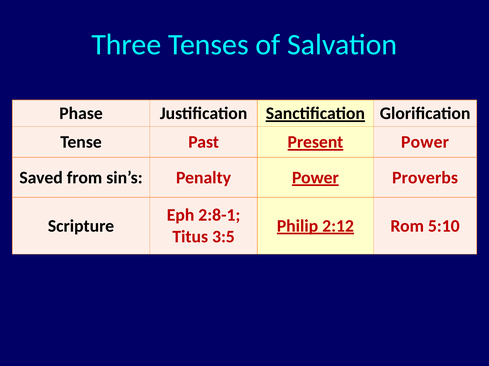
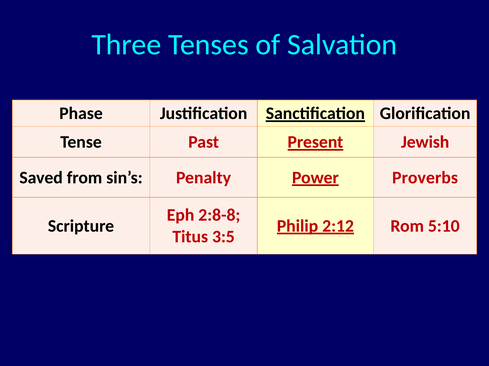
Present Power: Power -> Jewish
2:8-1: 2:8-1 -> 2:8-8
